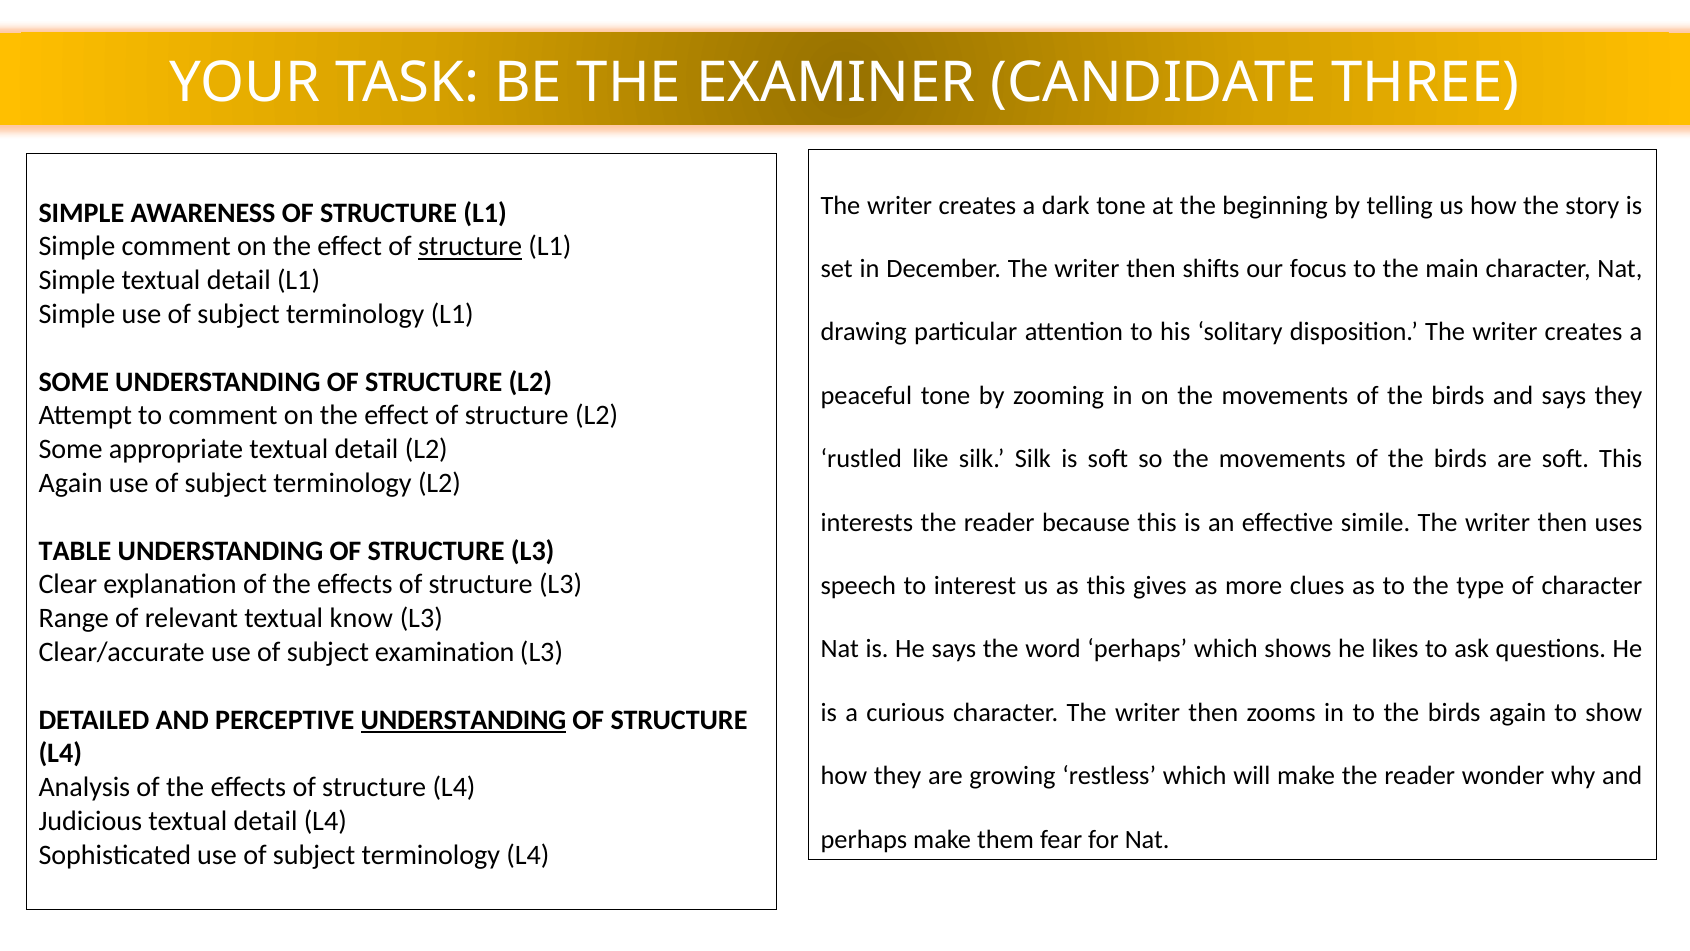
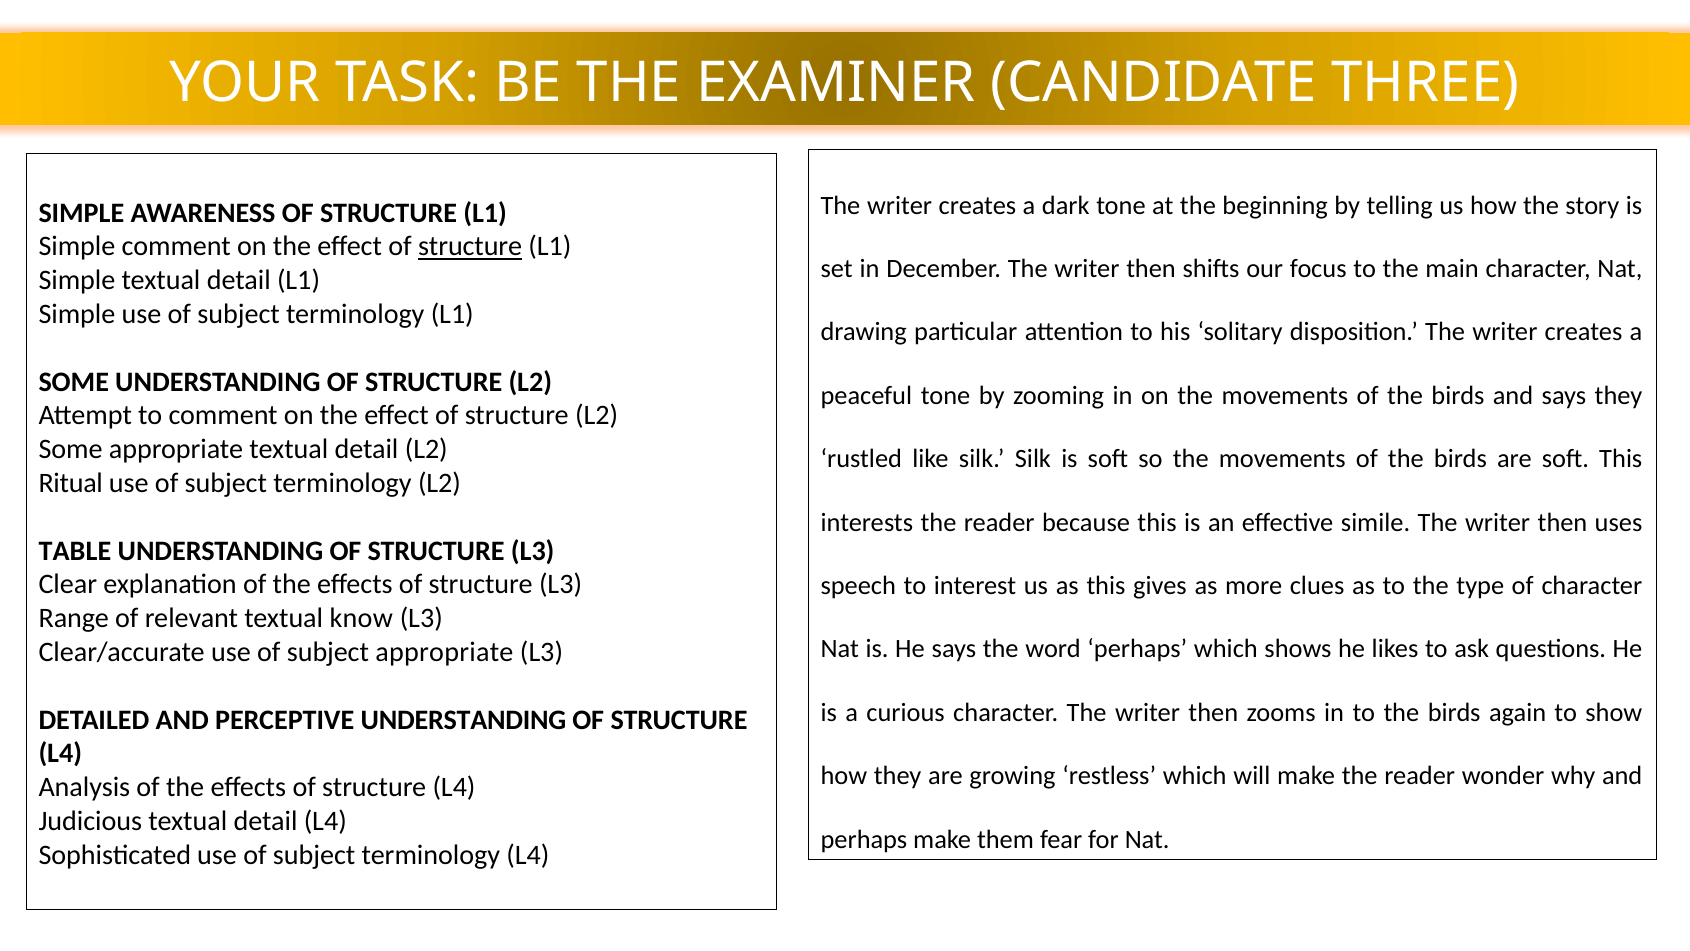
Again at (71, 483): Again -> Ritual
subject examination: examination -> appropriate
UNDERSTANDING at (464, 720) underline: present -> none
